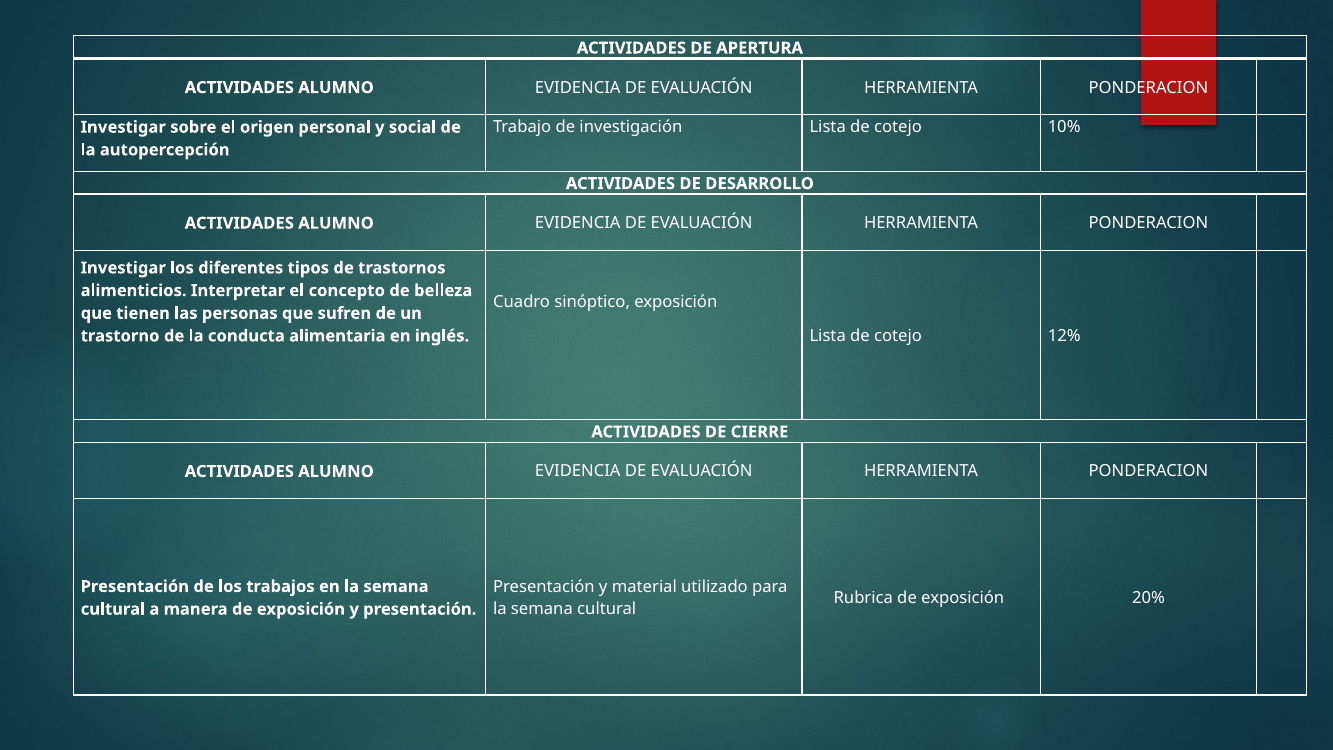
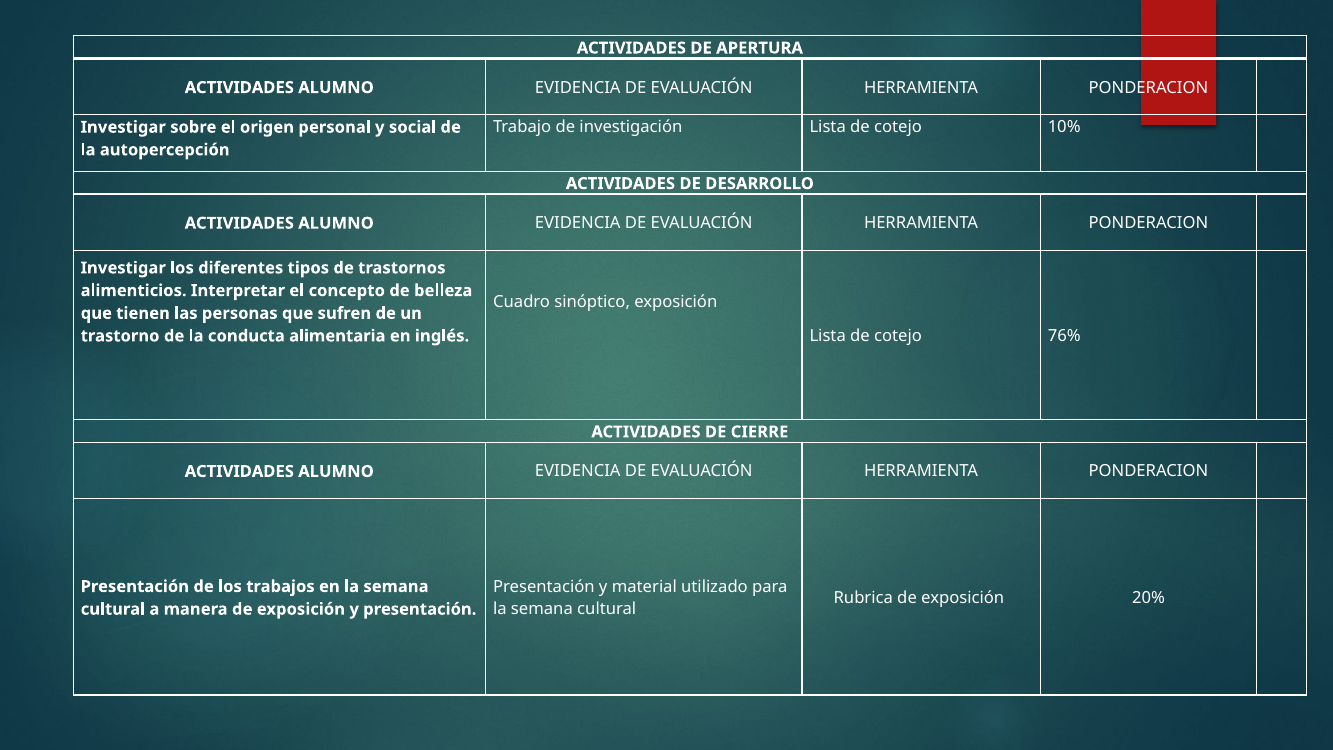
12%: 12% -> 76%
